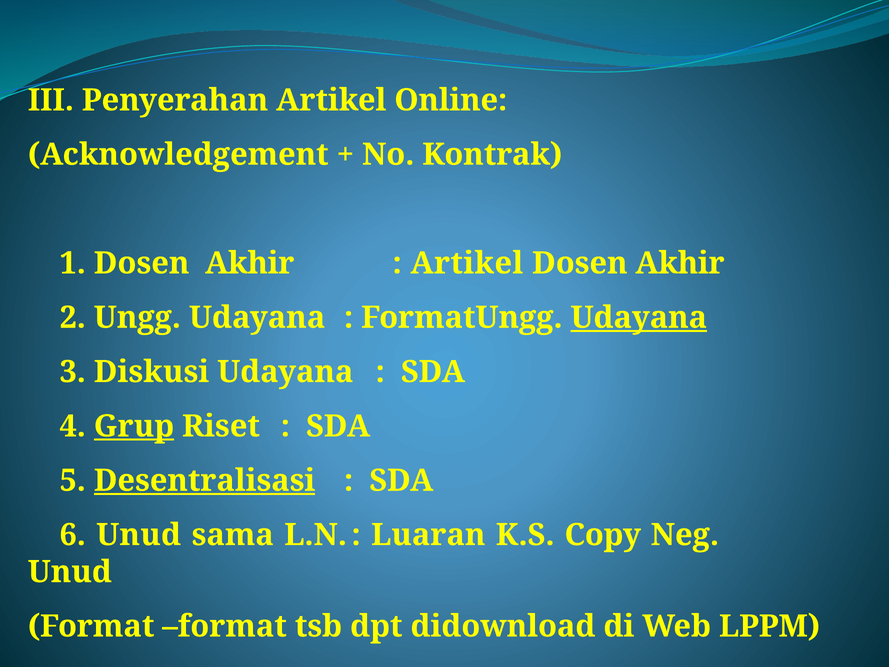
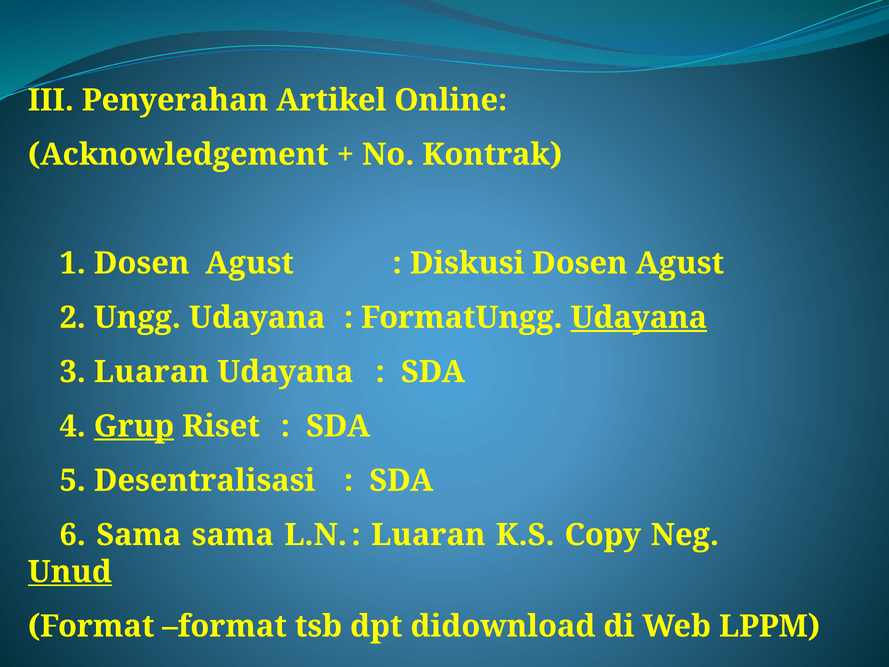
1 Dosen Akhir: Akhir -> Agust
Artikel at (467, 263): Artikel -> Diskusi
Akhir at (680, 263): Akhir -> Agust
3 Diskusi: Diskusi -> Luaran
Desentralisasi underline: present -> none
6 Unud: Unud -> Sama
Unud at (70, 572) underline: none -> present
